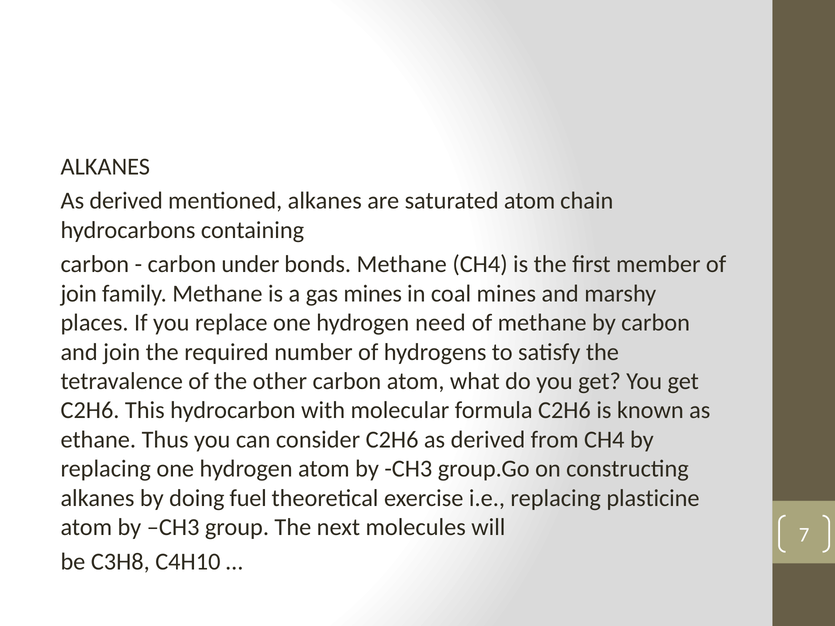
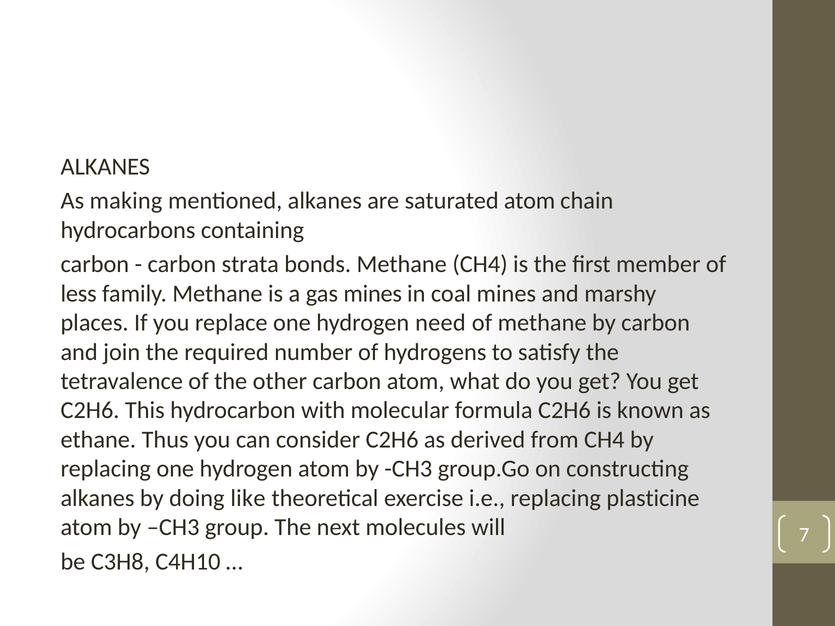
derived at (126, 201): derived -> making
under: under -> strata
join at (79, 294): join -> less
fuel: fuel -> like
